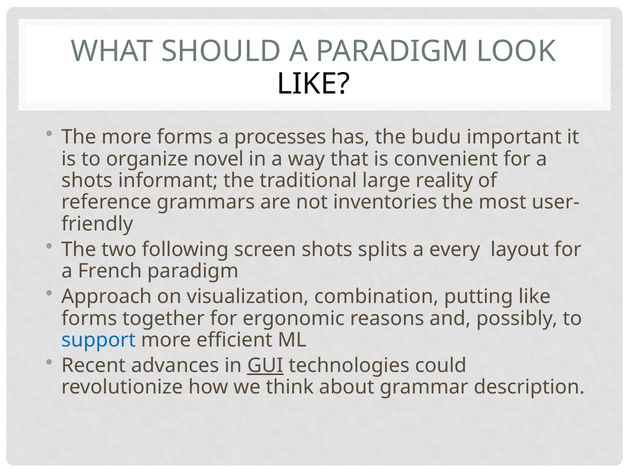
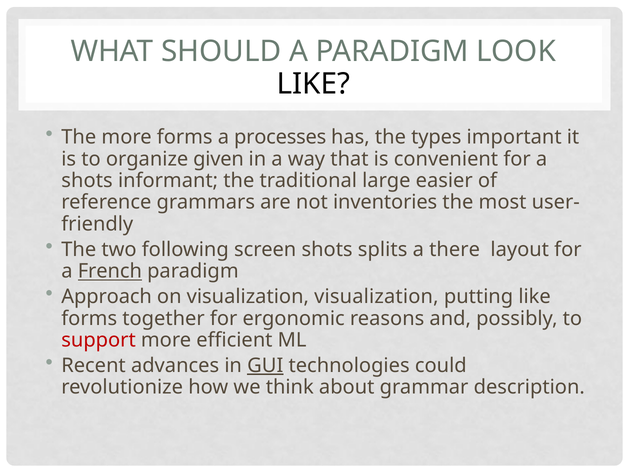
budu: budu -> types
novel: novel -> given
reality: reality -> easier
every: every -> there
French underline: none -> present
visualization combination: combination -> visualization
support colour: blue -> red
